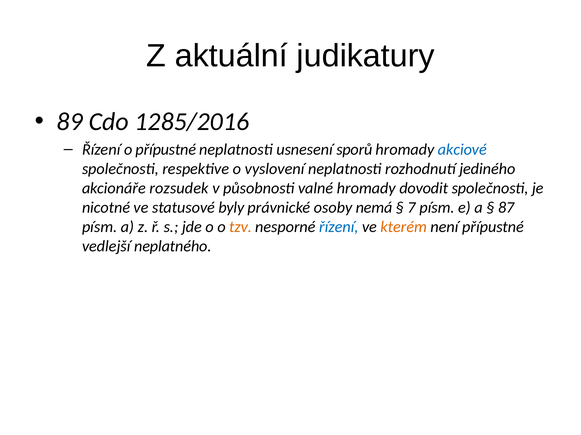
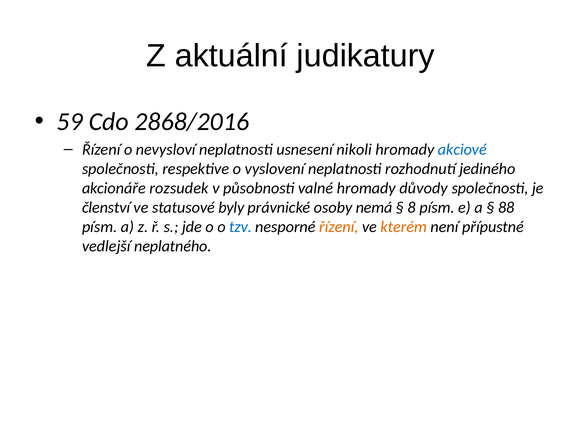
89: 89 -> 59
1285/2016: 1285/2016 -> 2868/2016
o přípustné: přípustné -> nevysloví
sporů: sporů -> nikoli
dovodit: dovodit -> důvody
nicotné: nicotné -> členství
7: 7 -> 8
87: 87 -> 88
tzv colour: orange -> blue
řízení at (339, 227) colour: blue -> orange
